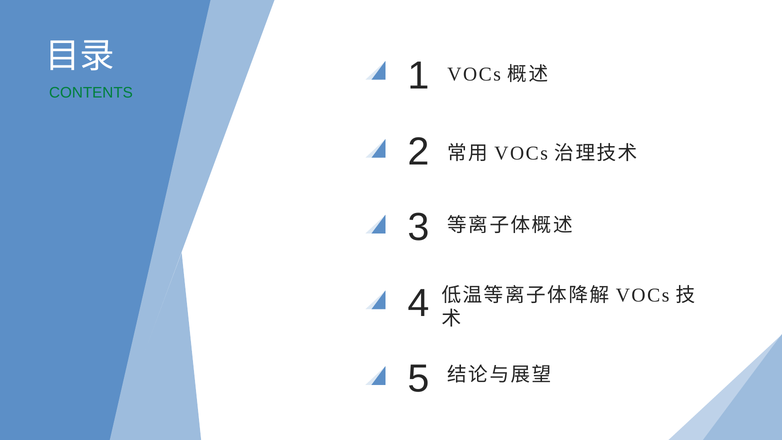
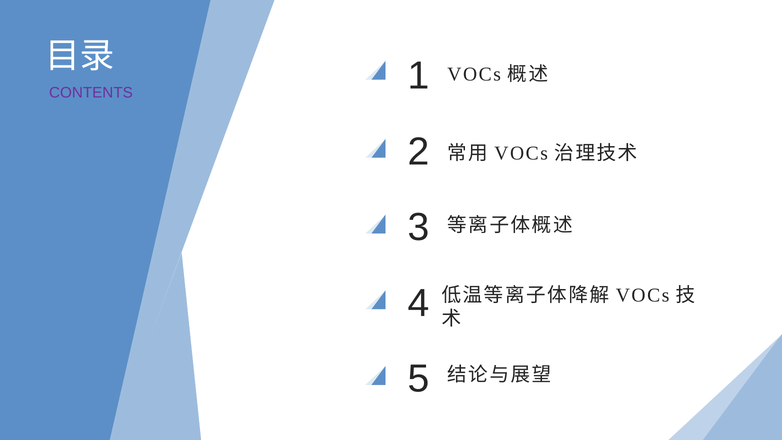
CONTENTS colour: green -> purple
